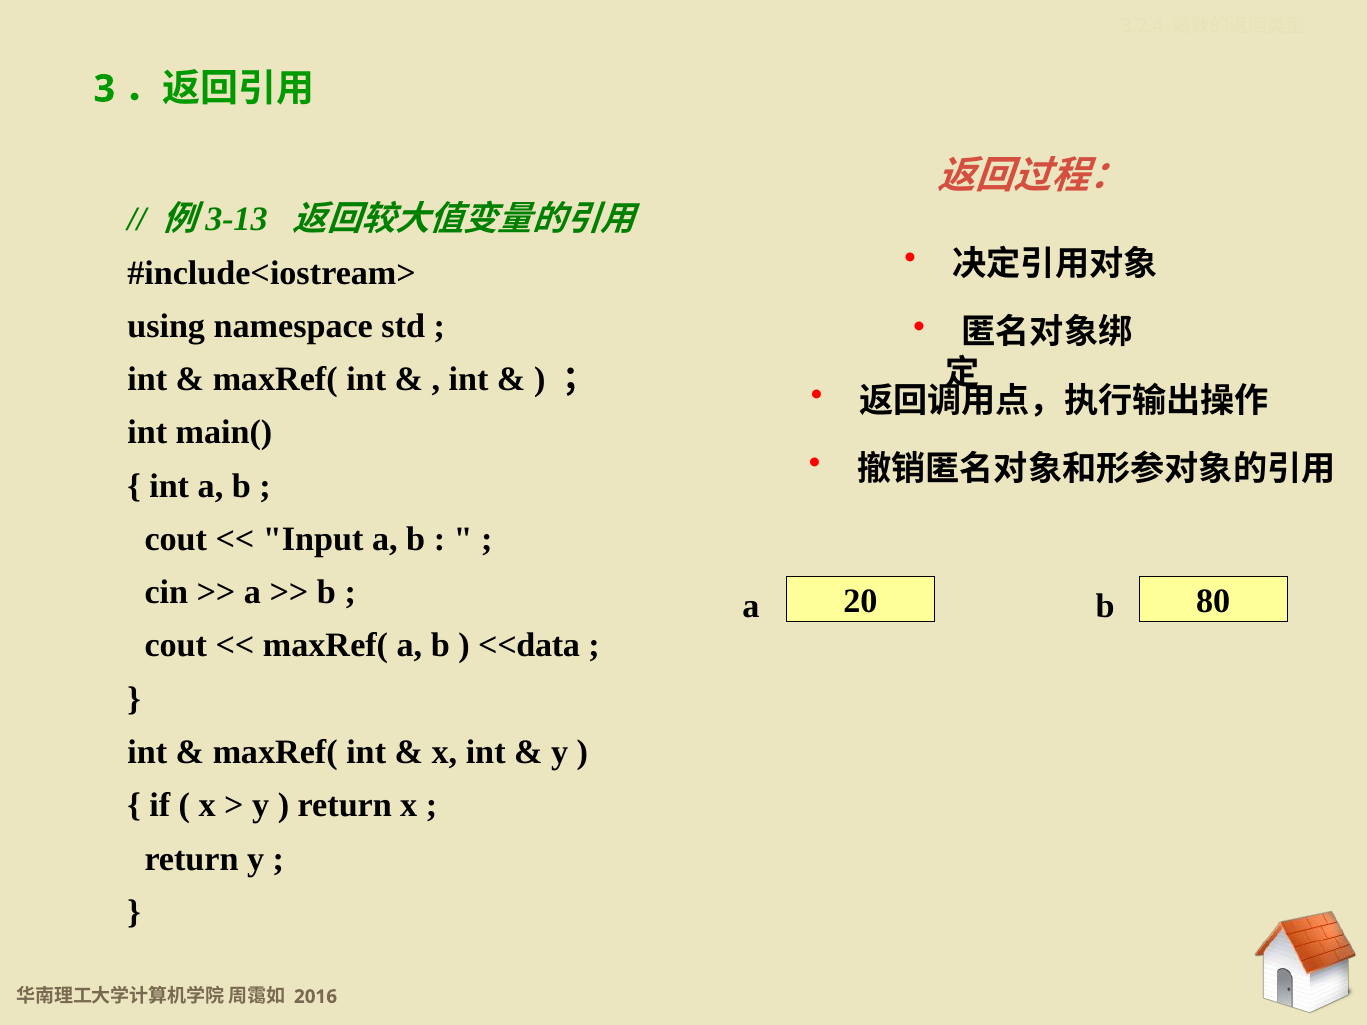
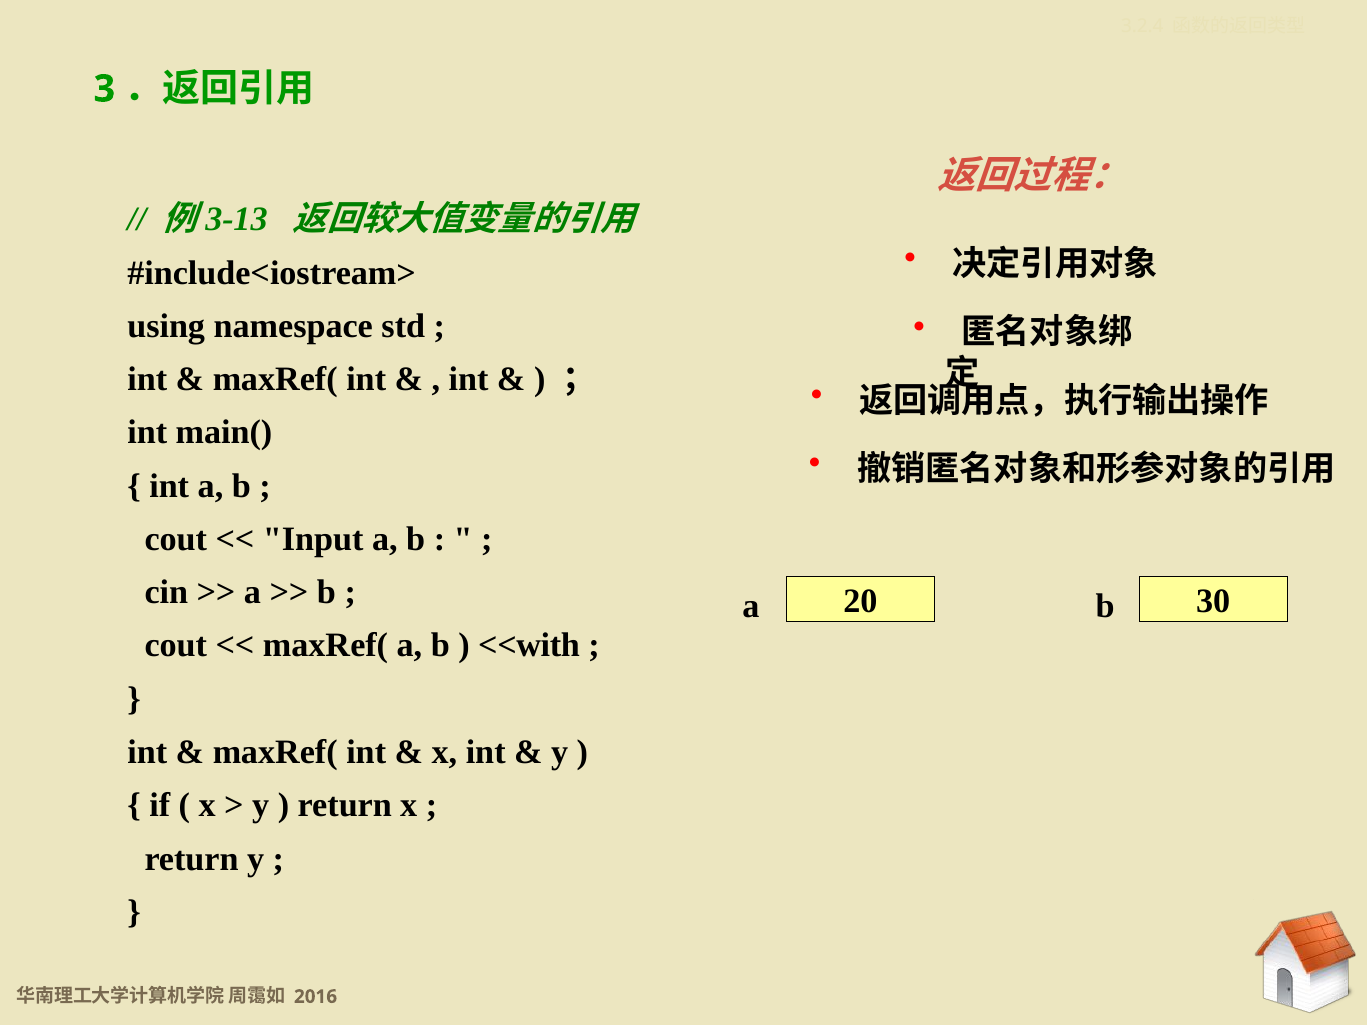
80: 80 -> 30
<<data: <<data -> <<with
